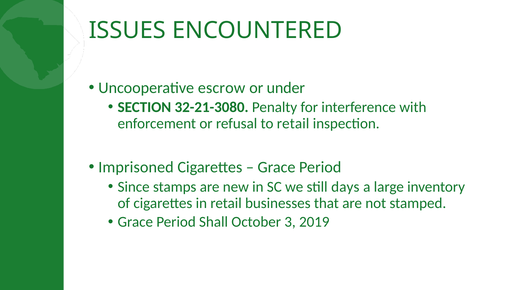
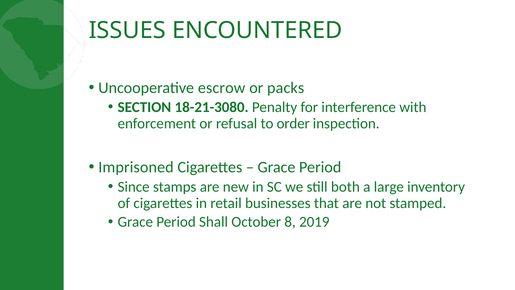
under: under -> packs
32-21-3080: 32-21-3080 -> 18-21-3080
to retail: retail -> order
days: days -> both
3: 3 -> 8
